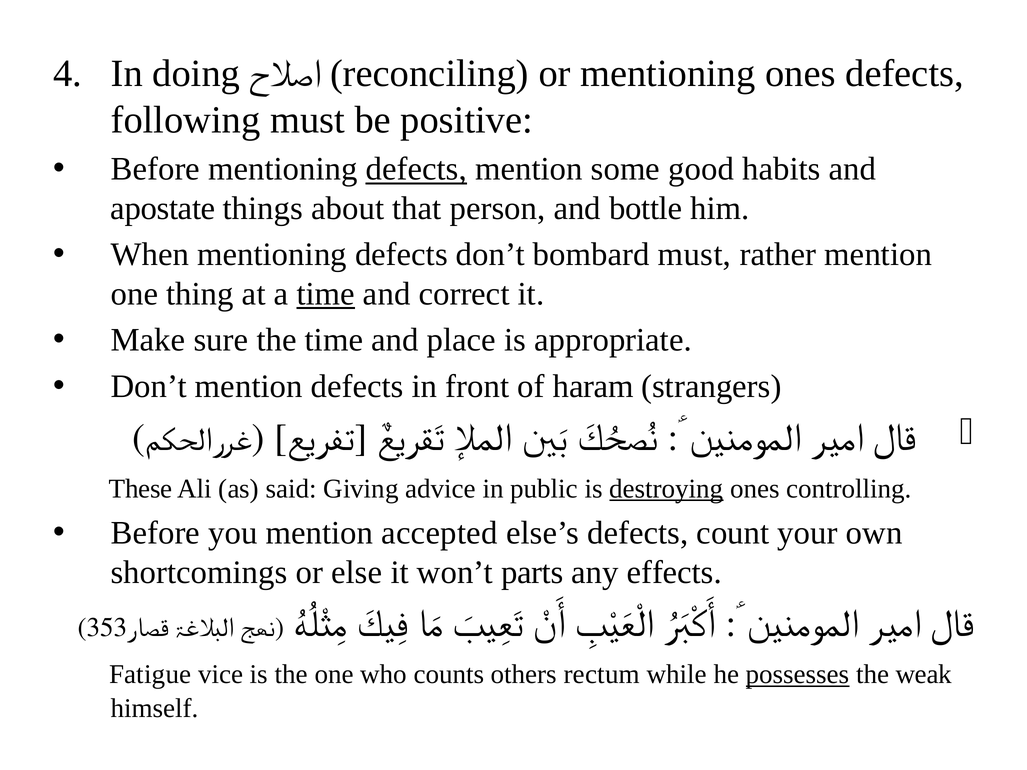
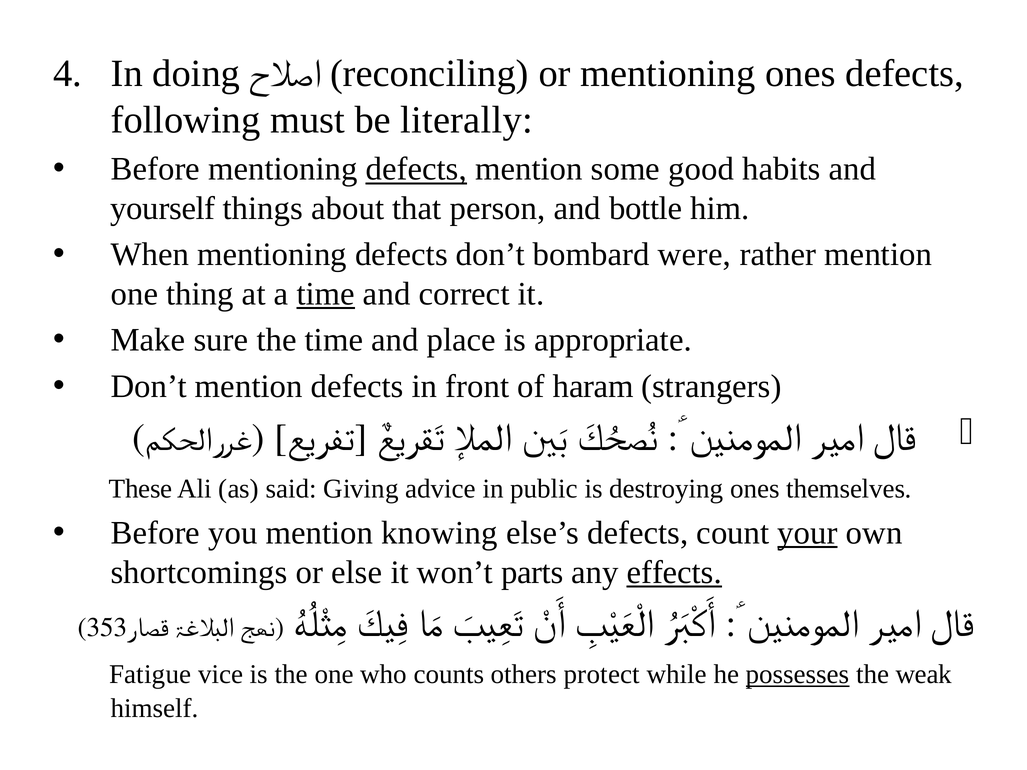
positive: positive -> literally
apostate: apostate -> yourself
bombard must: must -> were
destroying underline: present -> none
controlling: controlling -> themselves
accepted: accepted -> knowing
your underline: none -> present
effects underline: none -> present
rectum: rectum -> protect
